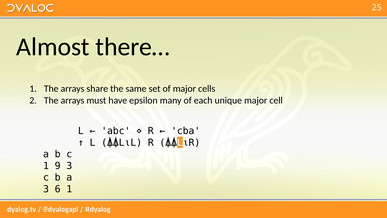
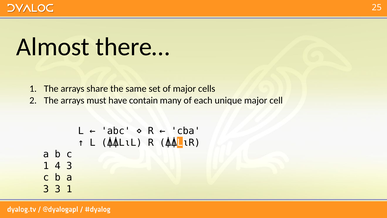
epsilon: epsilon -> contain
9: 9 -> 4
3 6: 6 -> 3
